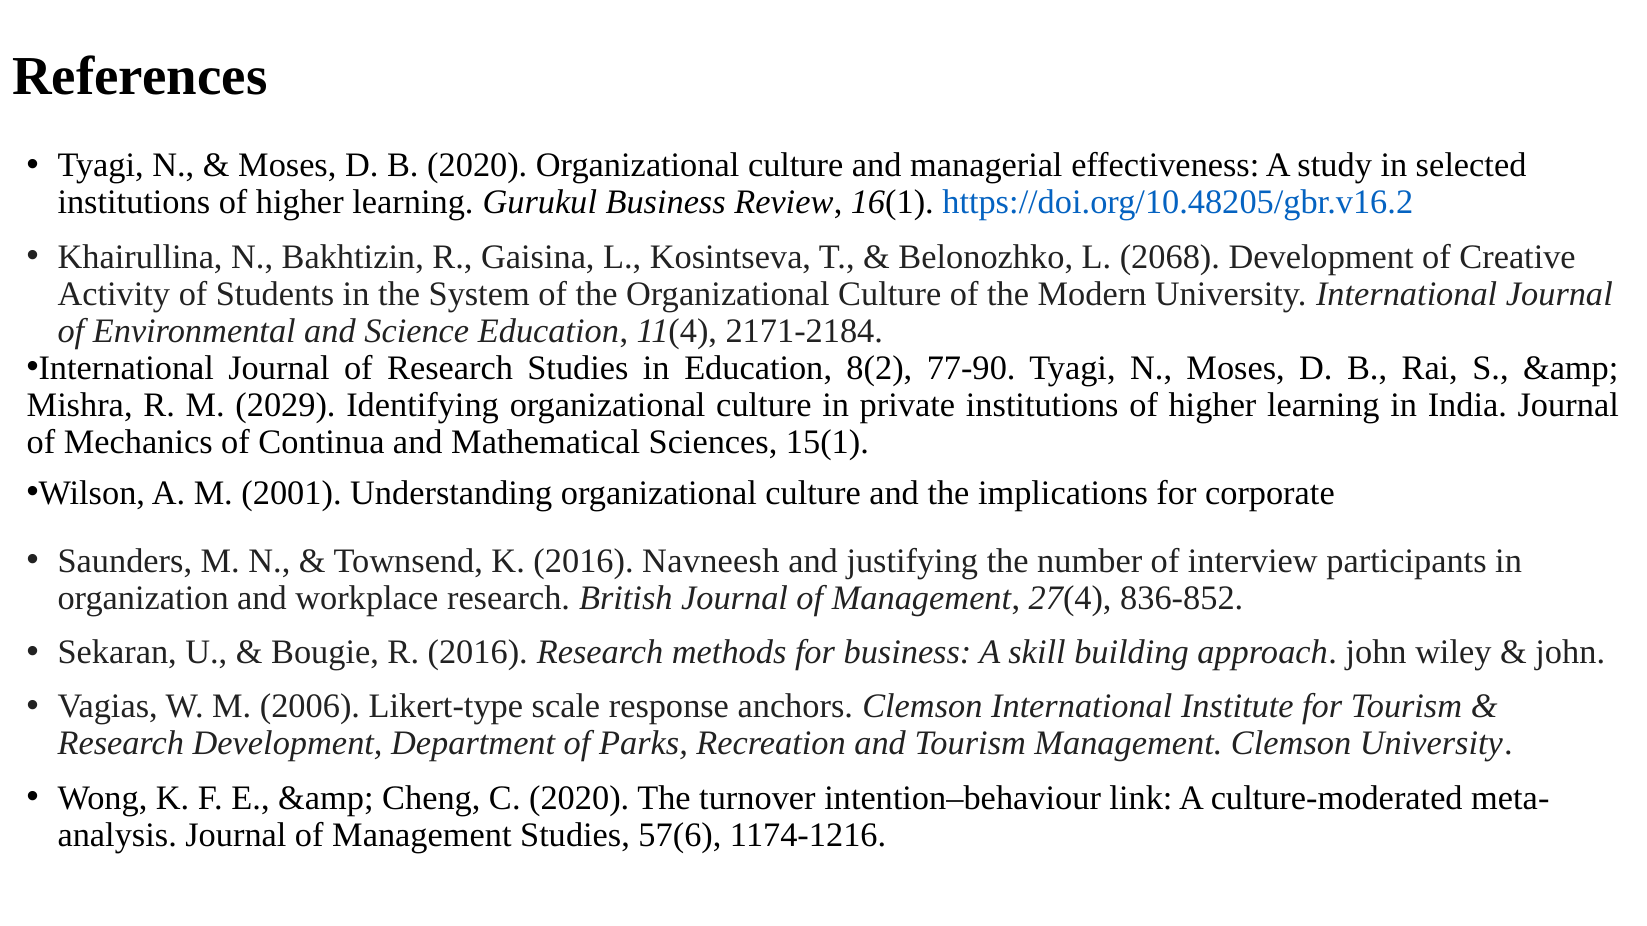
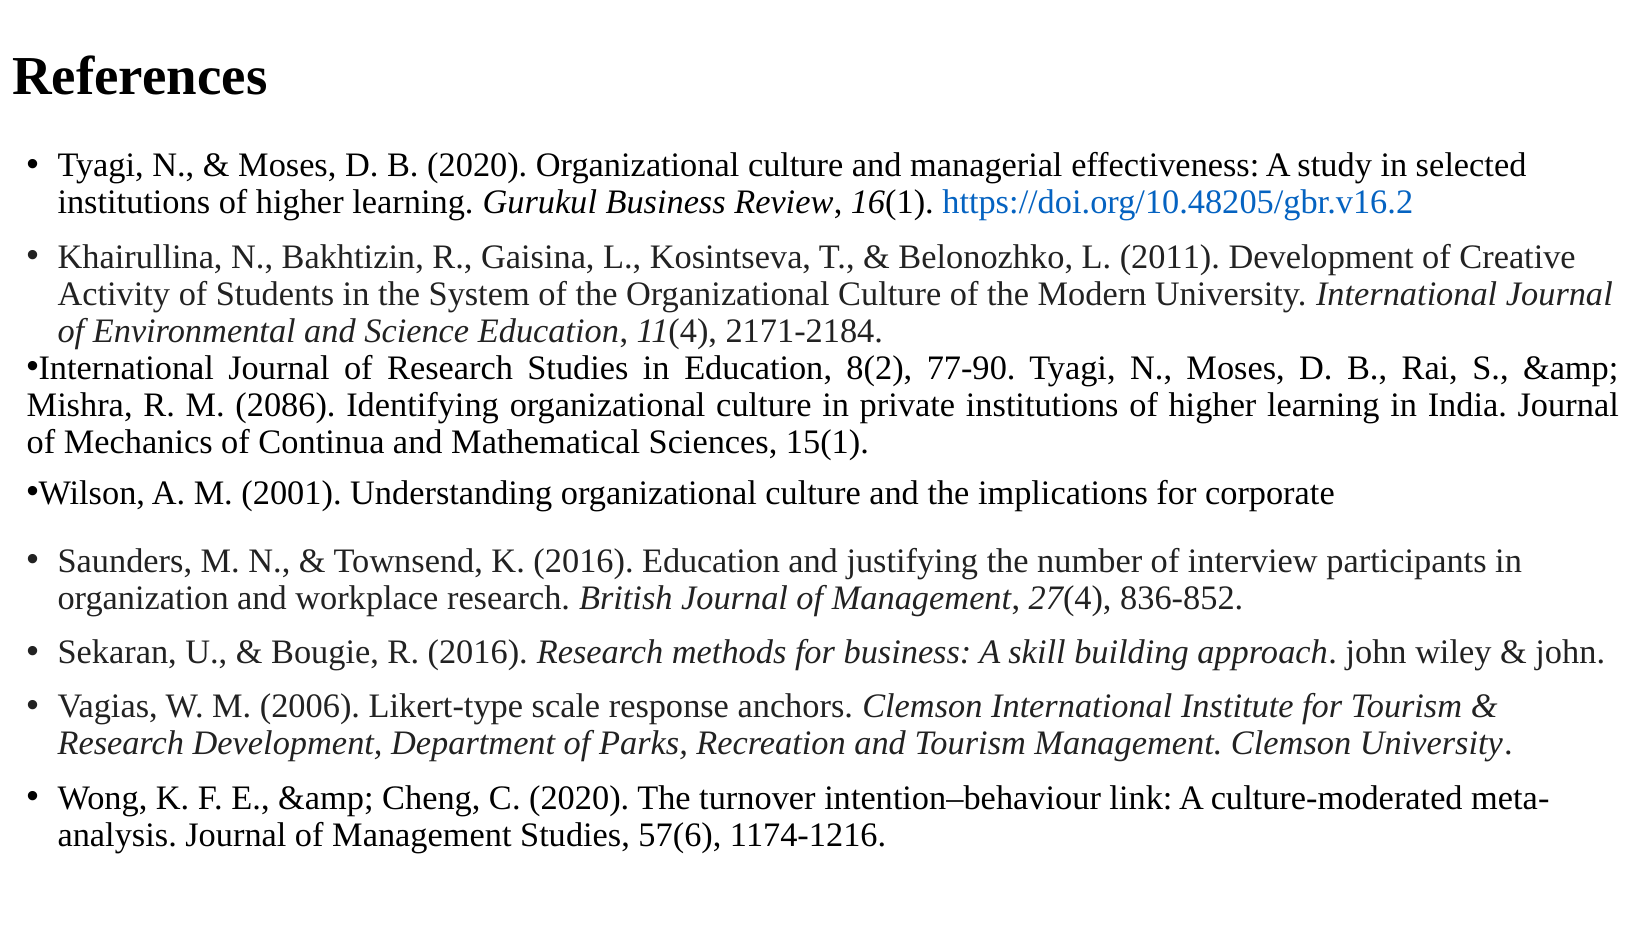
2068: 2068 -> 2011
2029: 2029 -> 2086
2016 Navneesh: Navneesh -> Education
